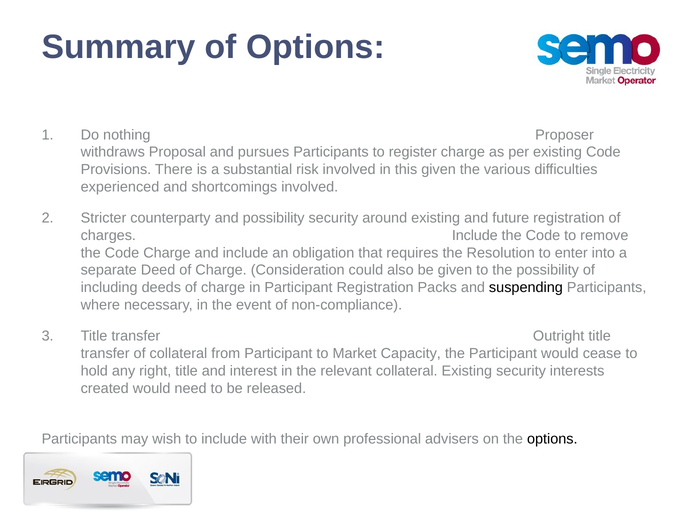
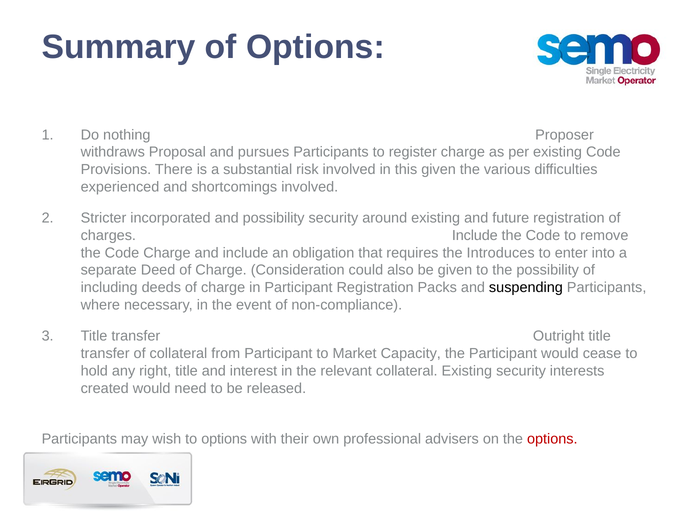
counterparty: counterparty -> incorporated
Resolution: Resolution -> Introduces
to include: include -> options
options at (552, 439) colour: black -> red
